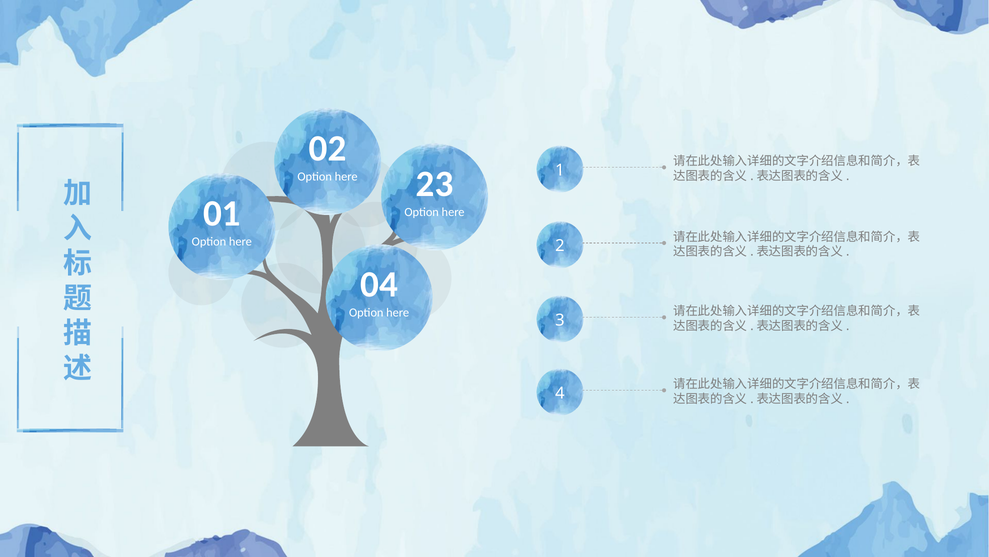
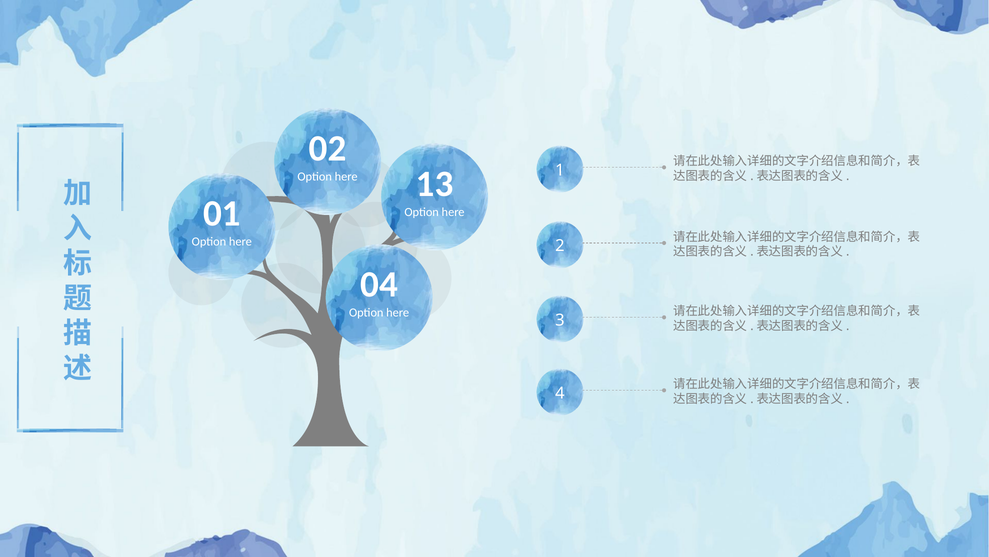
23: 23 -> 13
